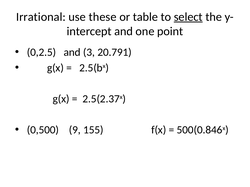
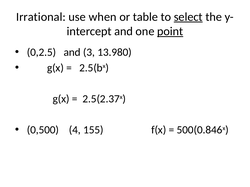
these: these -> when
point underline: none -> present
20.791: 20.791 -> 13.980
9: 9 -> 4
